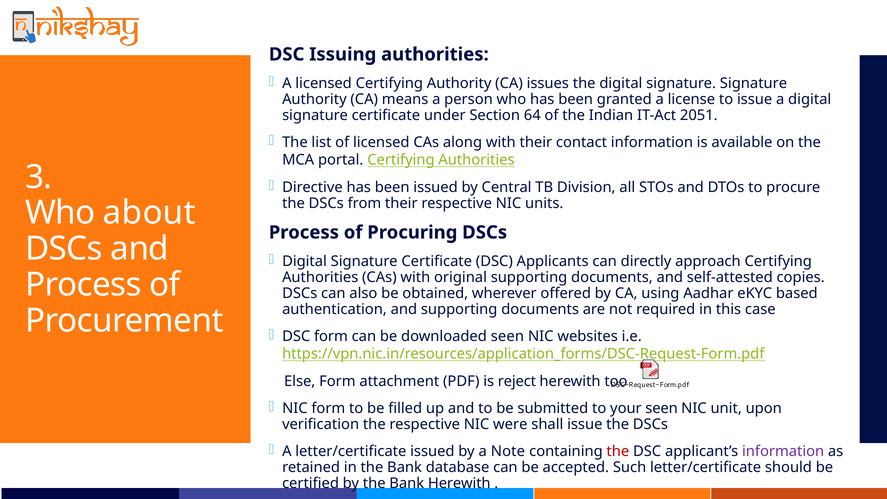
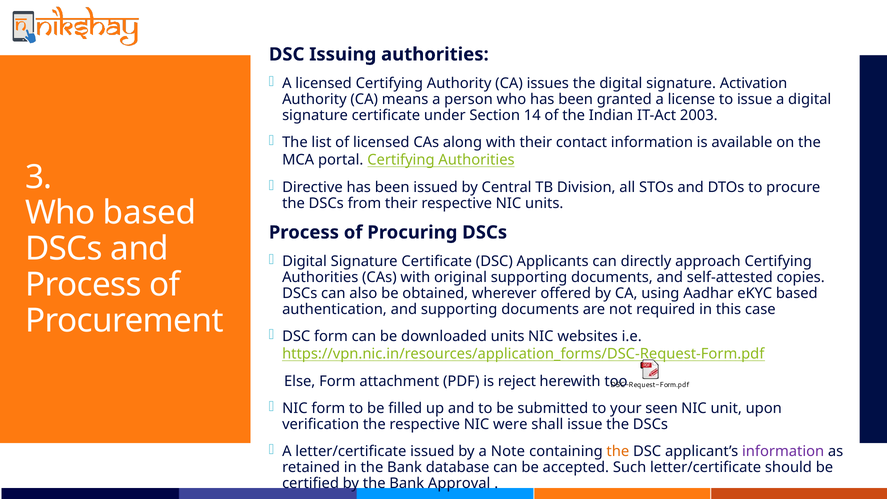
signature Signature: Signature -> Activation
64: 64 -> 14
2051: 2051 -> 2003
Who about: about -> based
downloaded seen: seen -> units
the at (618, 451) colour: red -> orange
Bank Herewith: Herewith -> Approval
